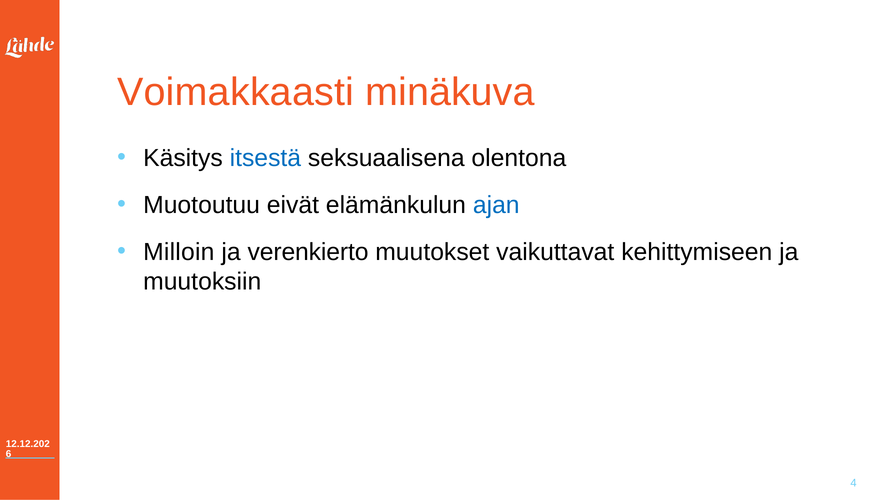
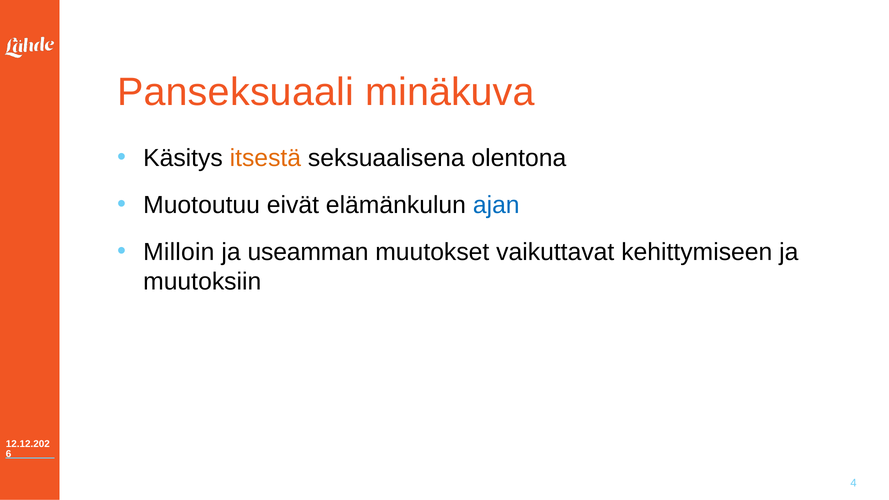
Voimakkaasti: Voimakkaasti -> Panseksuaali
itsestä colour: blue -> orange
verenkierto: verenkierto -> useamman
